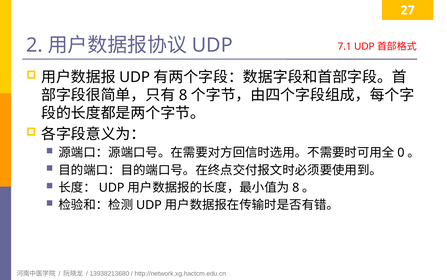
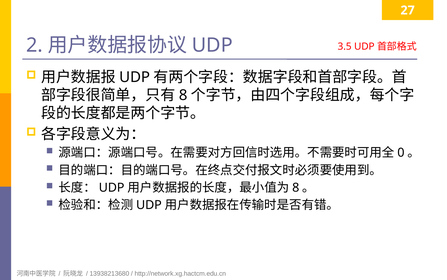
7.1: 7.1 -> 3.5
